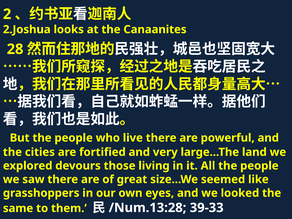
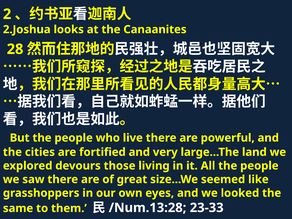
39-33: 39-33 -> 23-33
